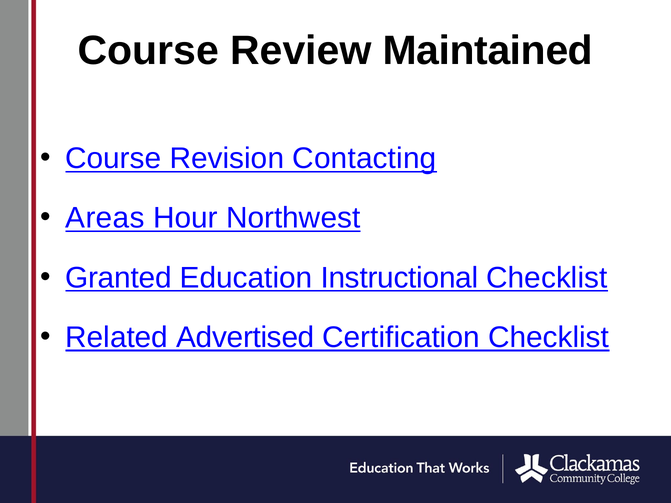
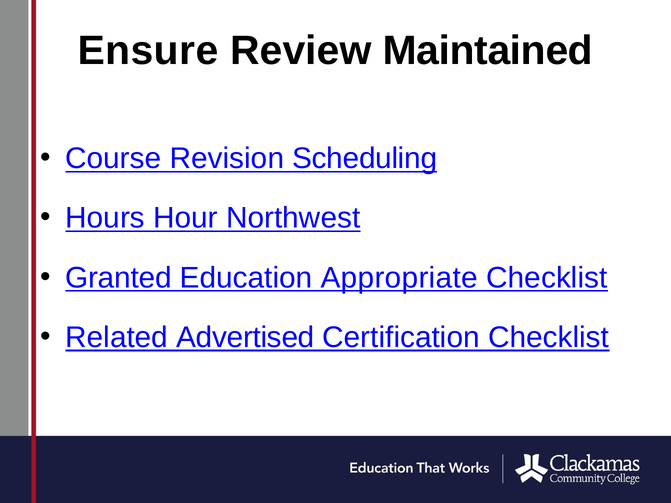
Course at (148, 51): Course -> Ensure
Contacting: Contacting -> Scheduling
Areas: Areas -> Hours
Instructional: Instructional -> Appropriate
